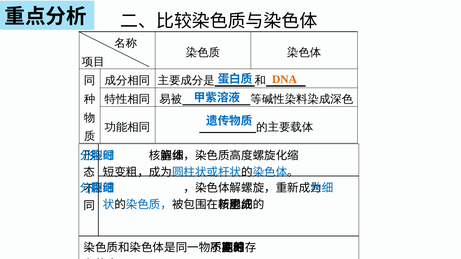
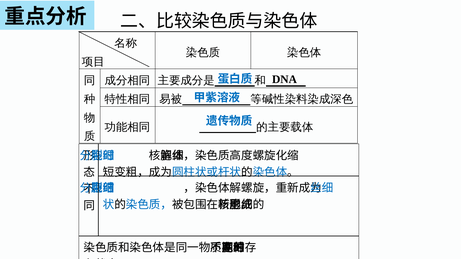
DNA colour: orange -> black
